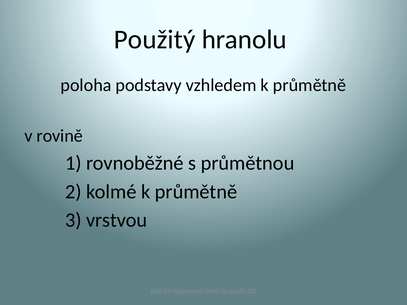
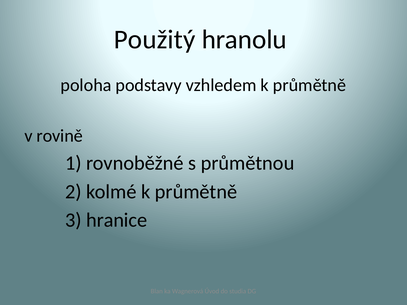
vrstvou: vrstvou -> hranice
